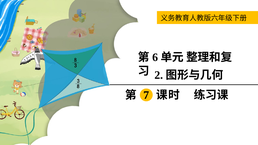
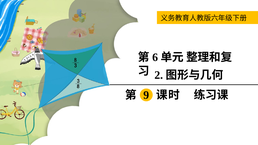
7: 7 -> 9
